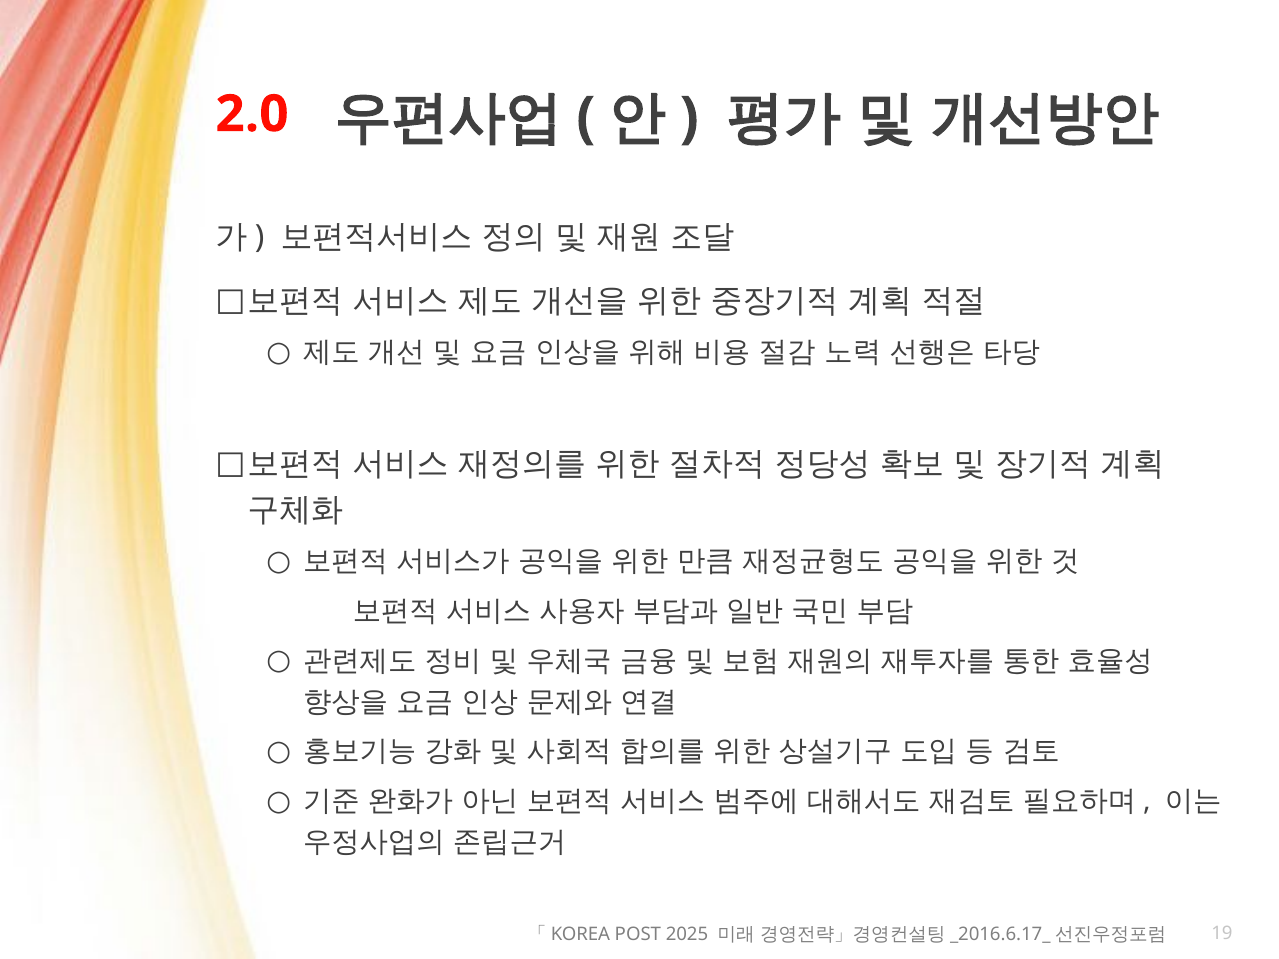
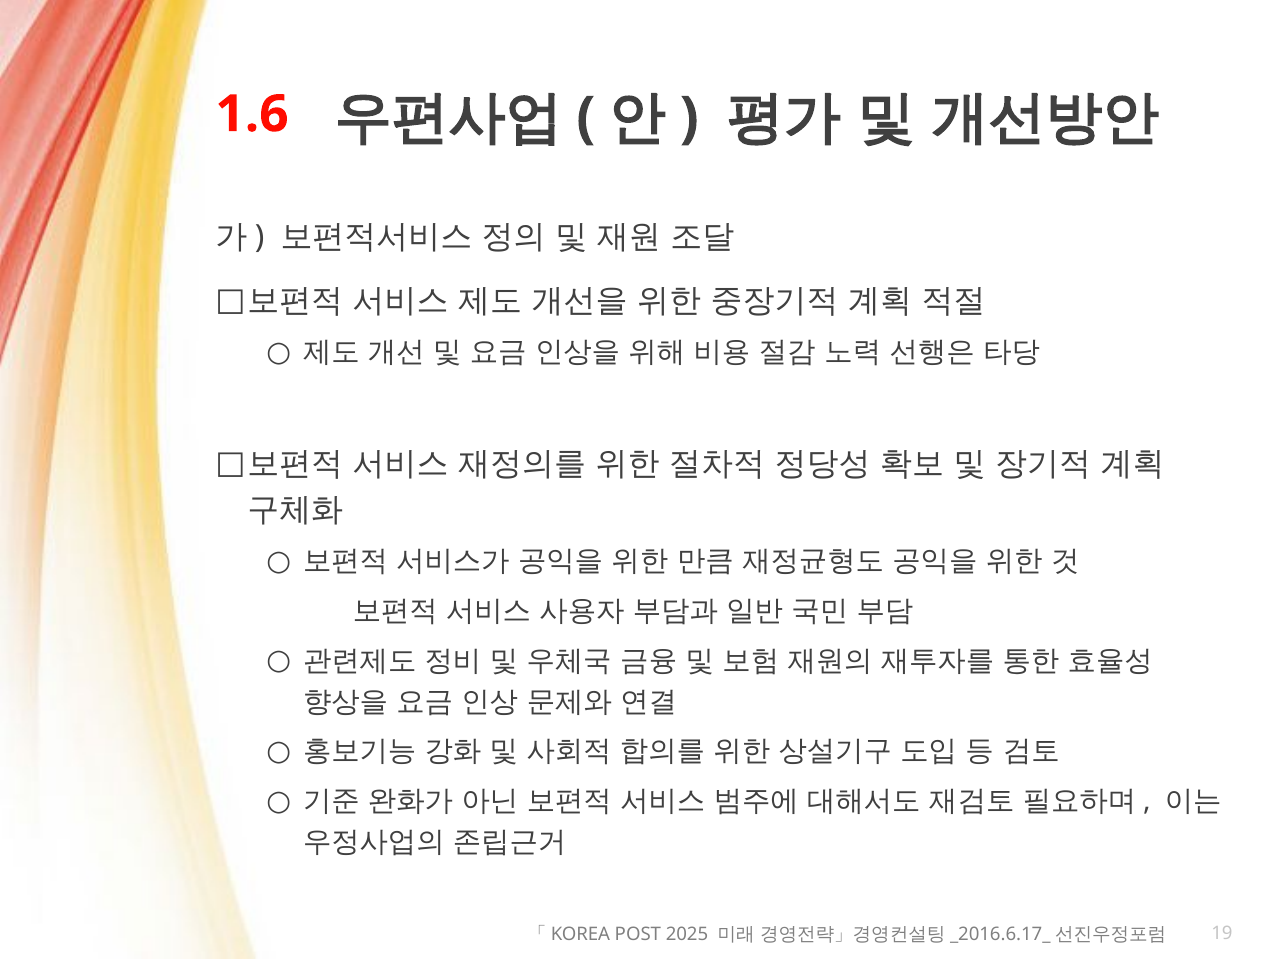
2.0: 2.0 -> 1.6
